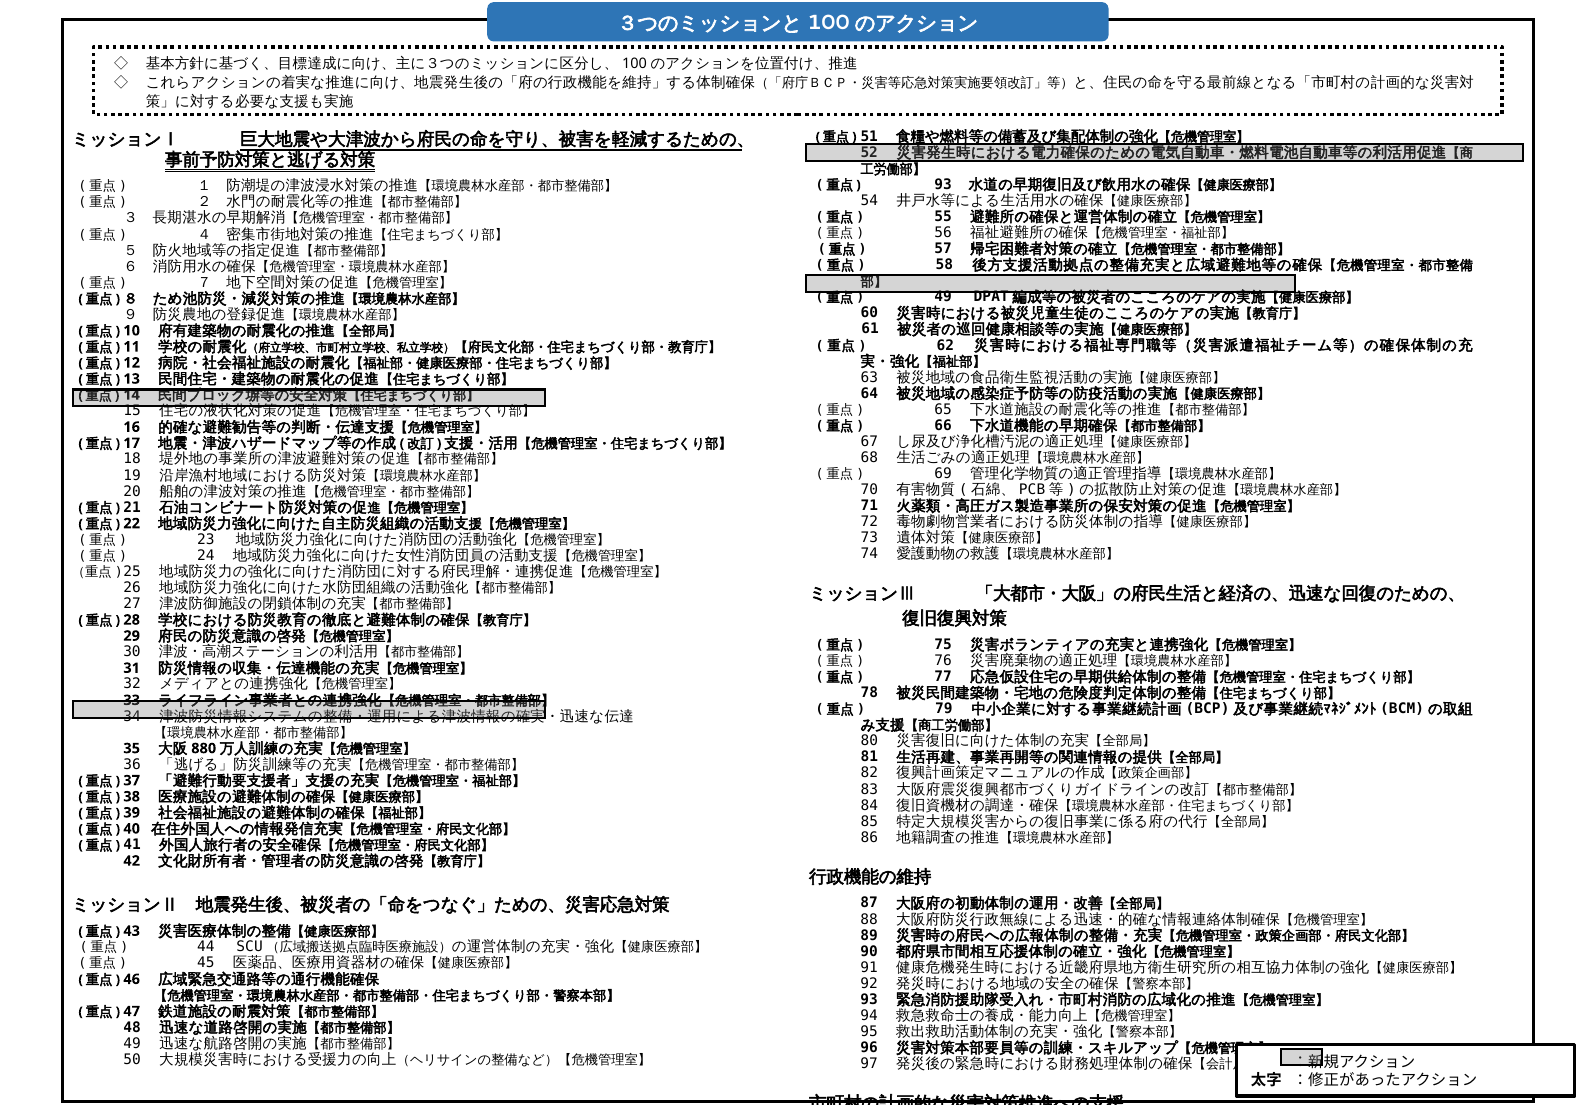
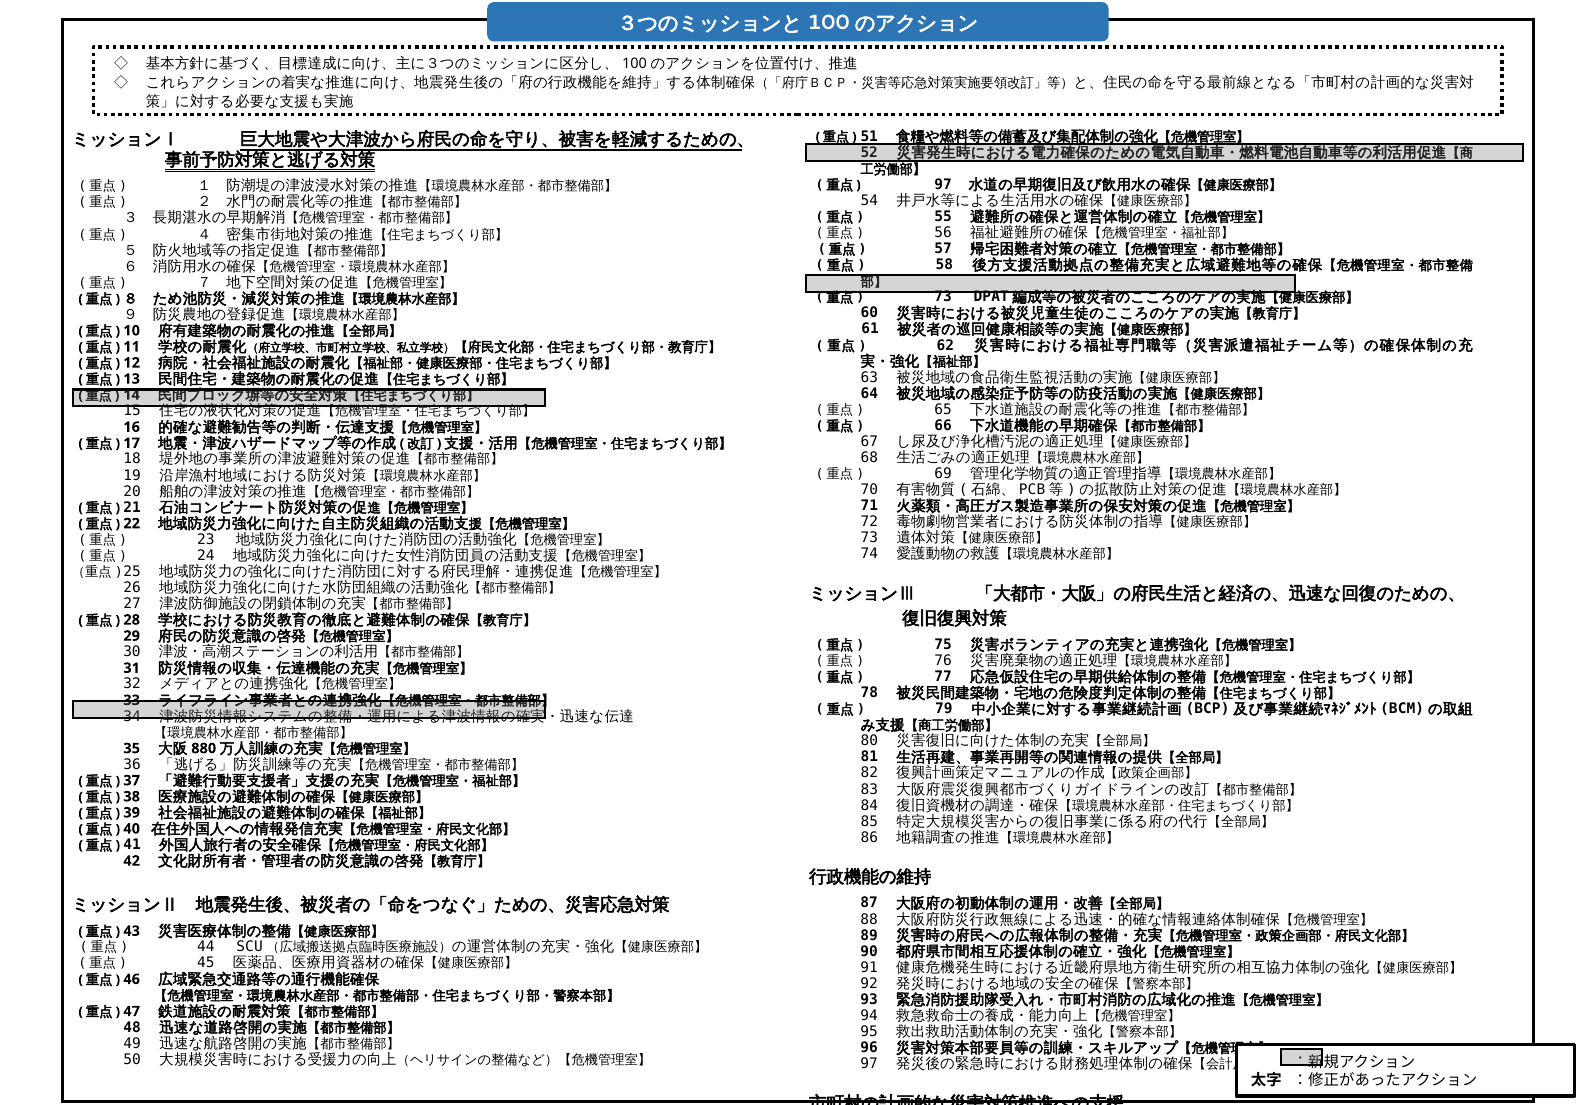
93 at (943, 185): 93 -> 97
49 at (943, 297): 49 -> 73
